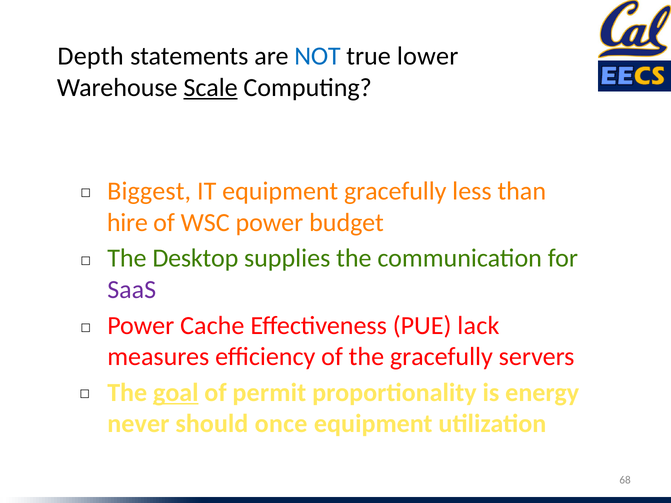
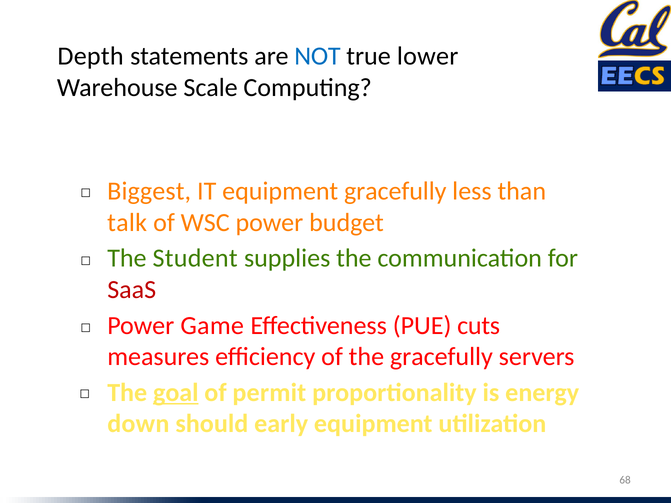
Scale underline: present -> none
hire: hire -> talk
Desktop: Desktop -> Student
SaaS colour: purple -> red
Cache: Cache -> Game
lack: lack -> cuts
never: never -> down
once: once -> early
